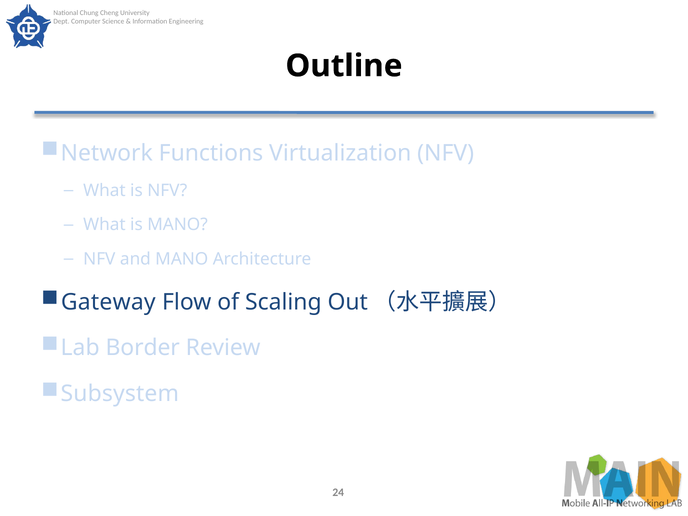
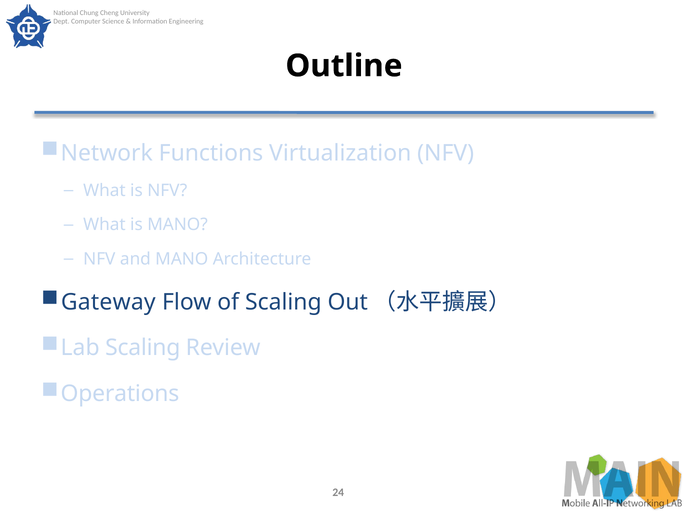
Lab Border: Border -> Scaling
Subsystem: Subsystem -> Operations
